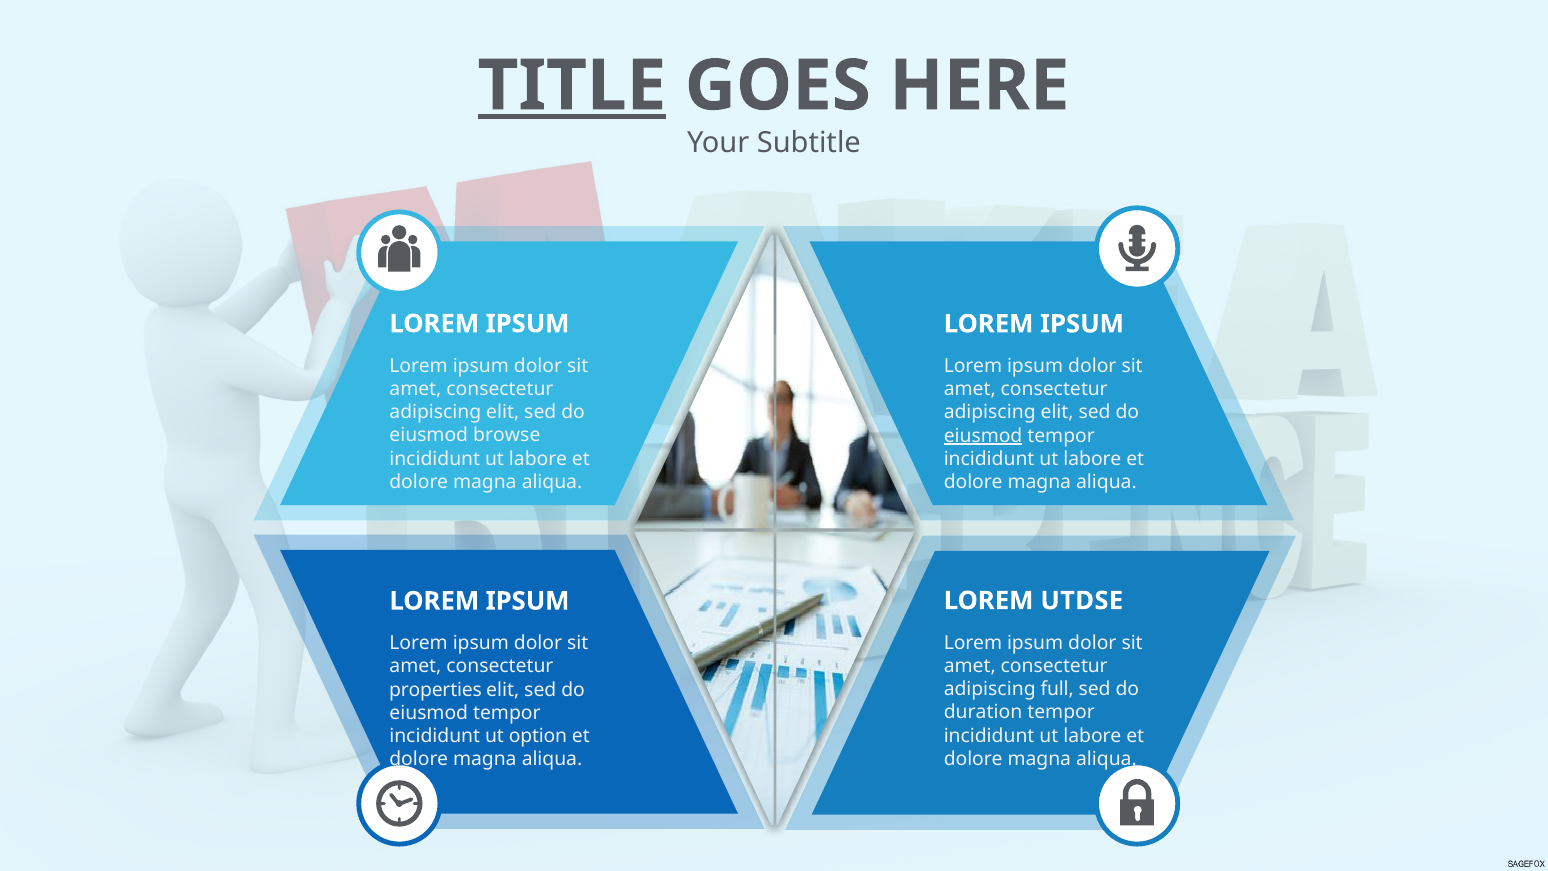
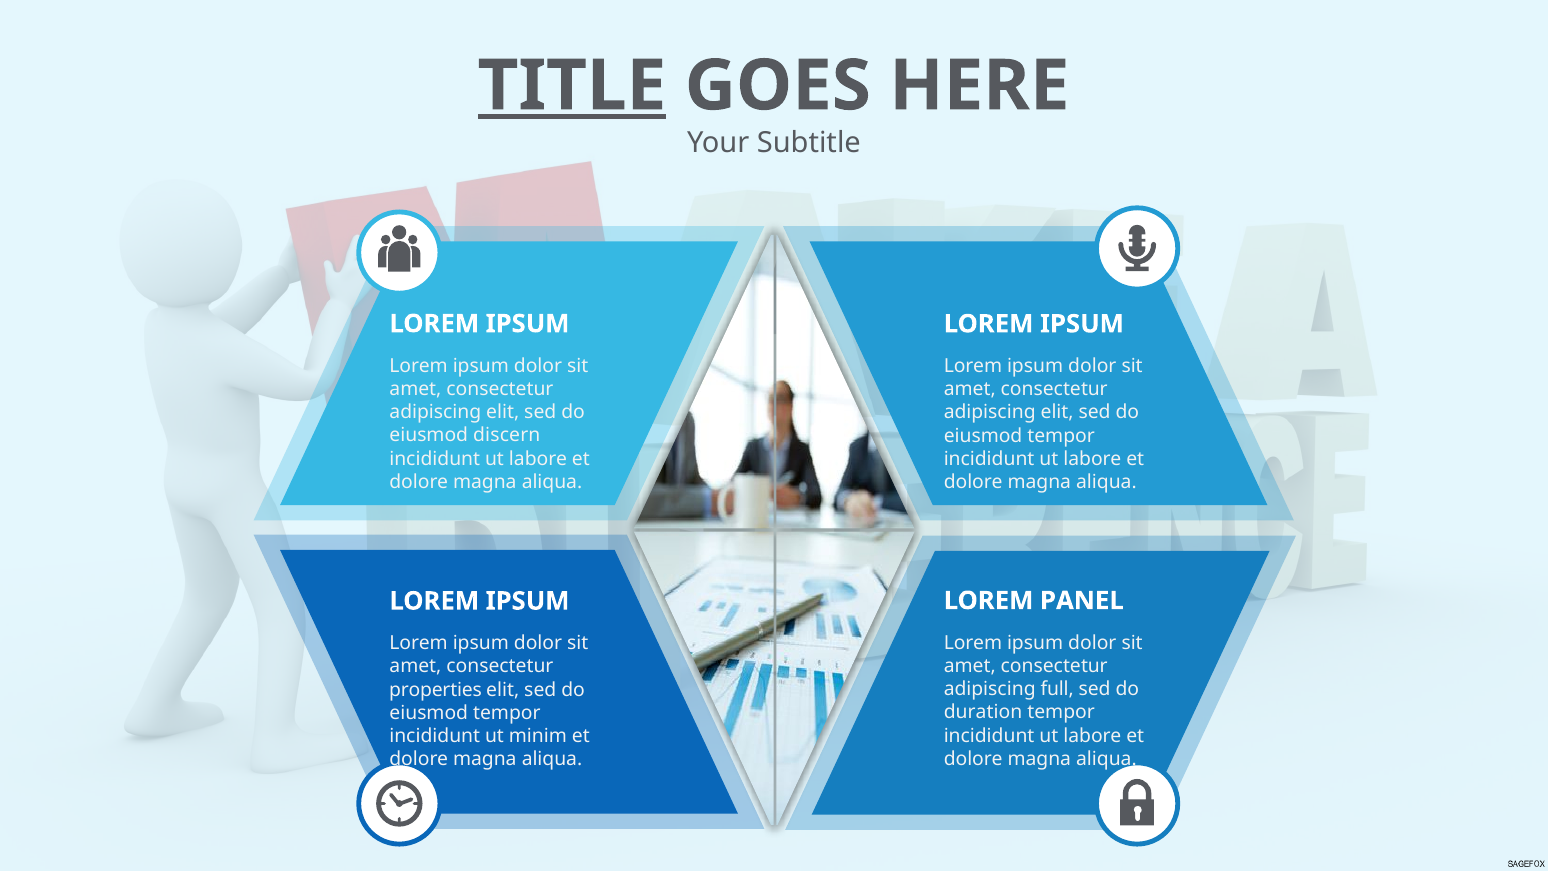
browse: browse -> discern
eiusmod at (983, 436) underline: present -> none
UTDSE: UTDSE -> PANEL
option: option -> minim
